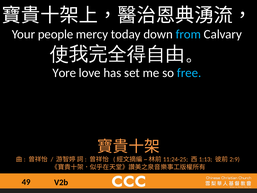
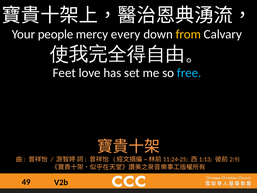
today: today -> every
from colour: light blue -> yellow
Yore: Yore -> Feet
